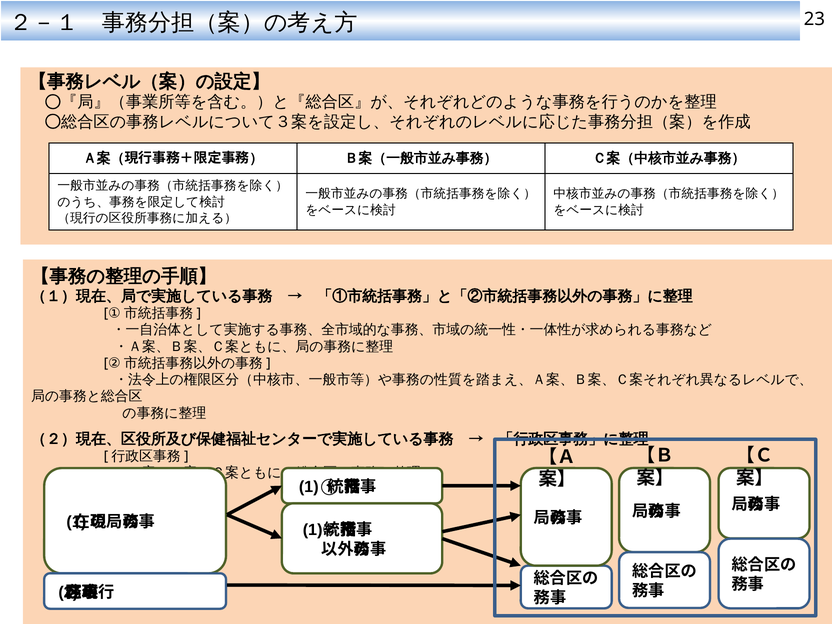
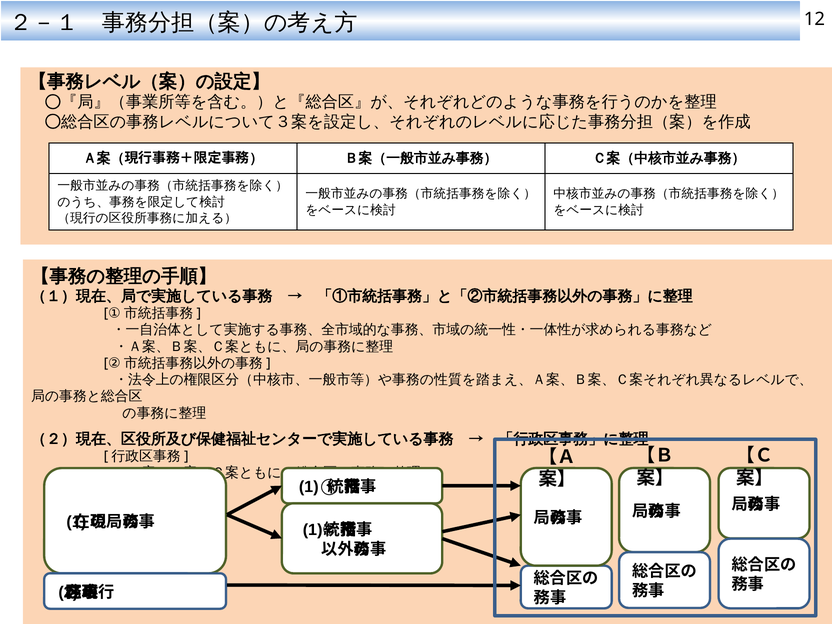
23: 23 -> 12
